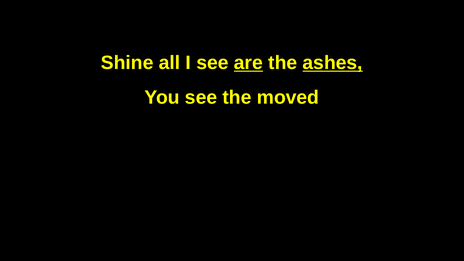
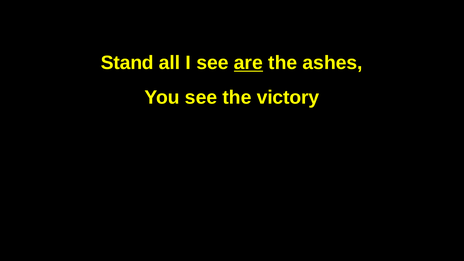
Shine: Shine -> Stand
ashes underline: present -> none
moved: moved -> victory
